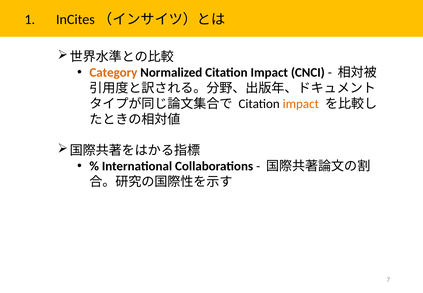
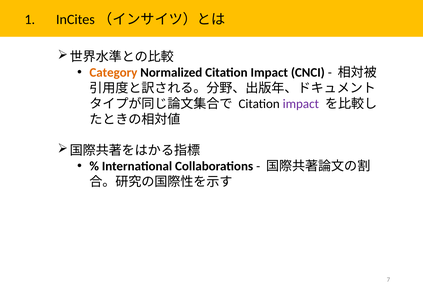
impact at (301, 104) colour: orange -> purple
